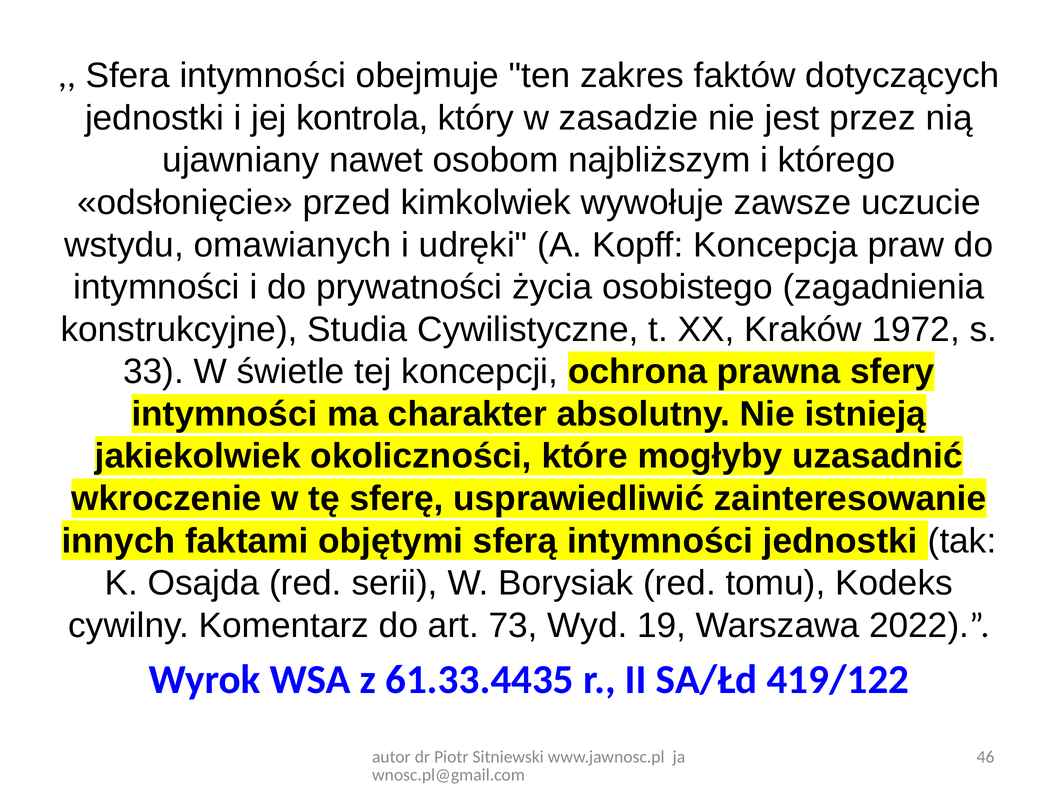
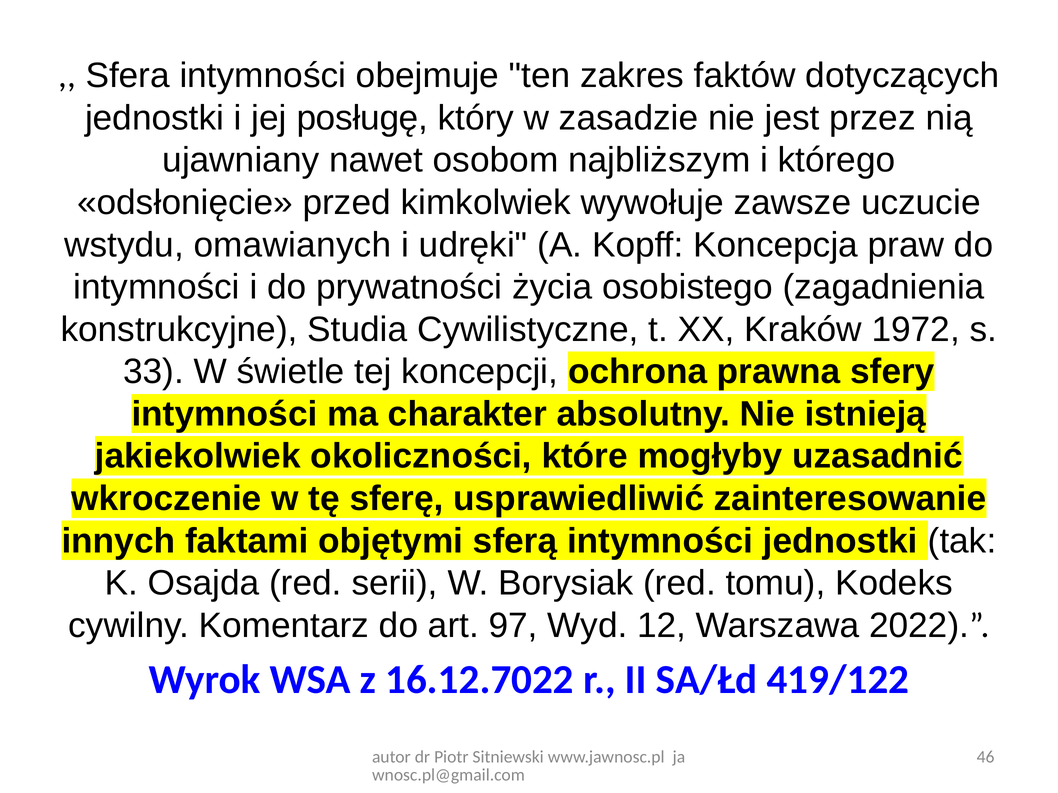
kontrola: kontrola -> posługę
73: 73 -> 97
19: 19 -> 12
61.33.4435: 61.33.4435 -> 16.12.7022
